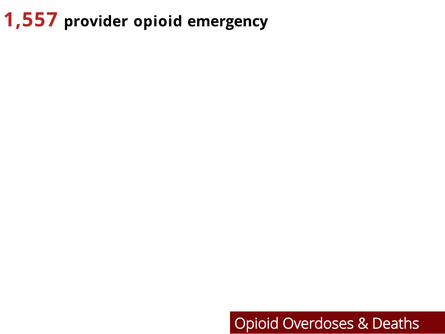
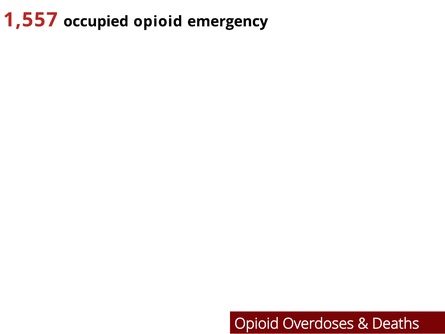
provider: provider -> occupied
